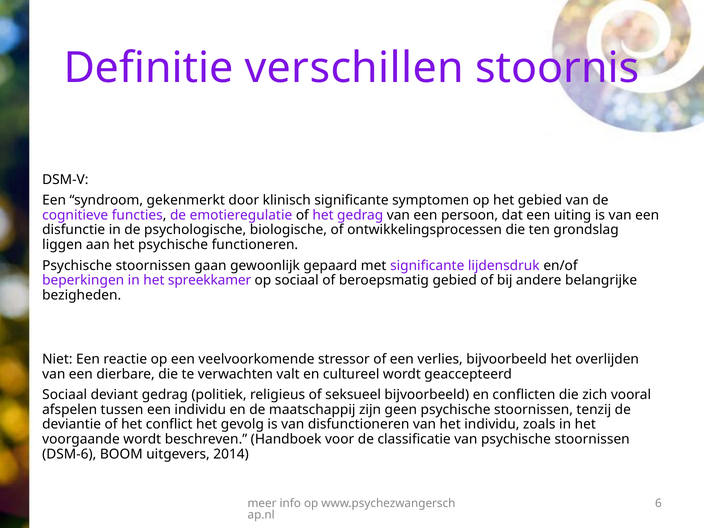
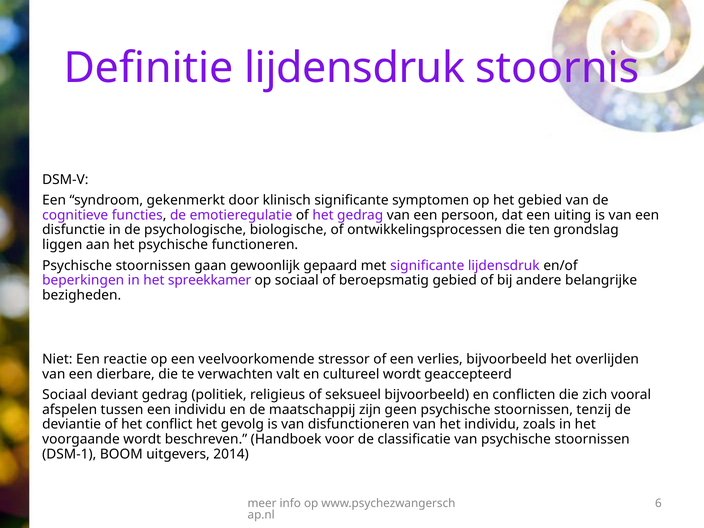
Definitie verschillen: verschillen -> lijdensdruk
DSM-6: DSM-6 -> DSM-1
